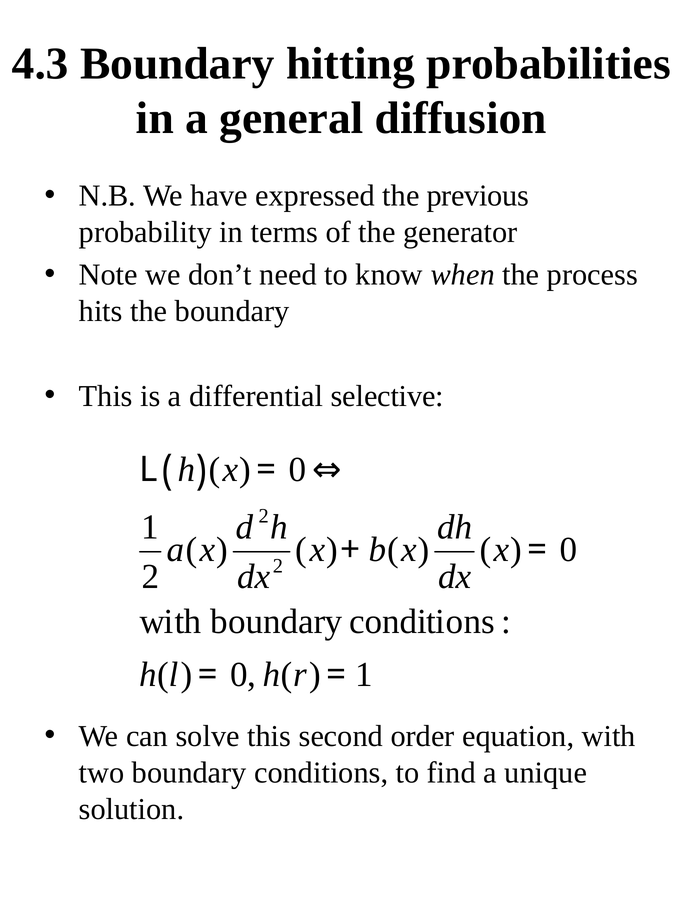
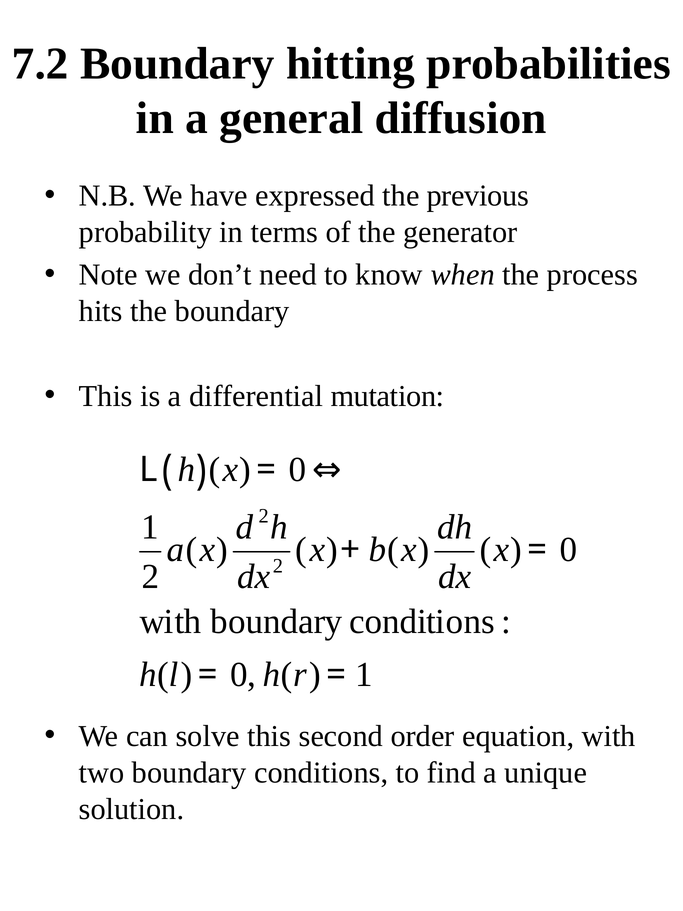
4.3: 4.3 -> 7.2
selective: selective -> mutation
